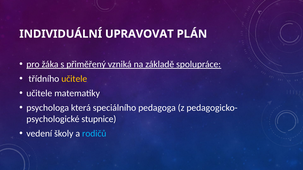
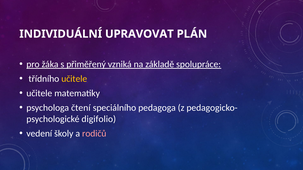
která: která -> čtení
stupnice: stupnice -> digifolio
rodičů colour: light blue -> pink
